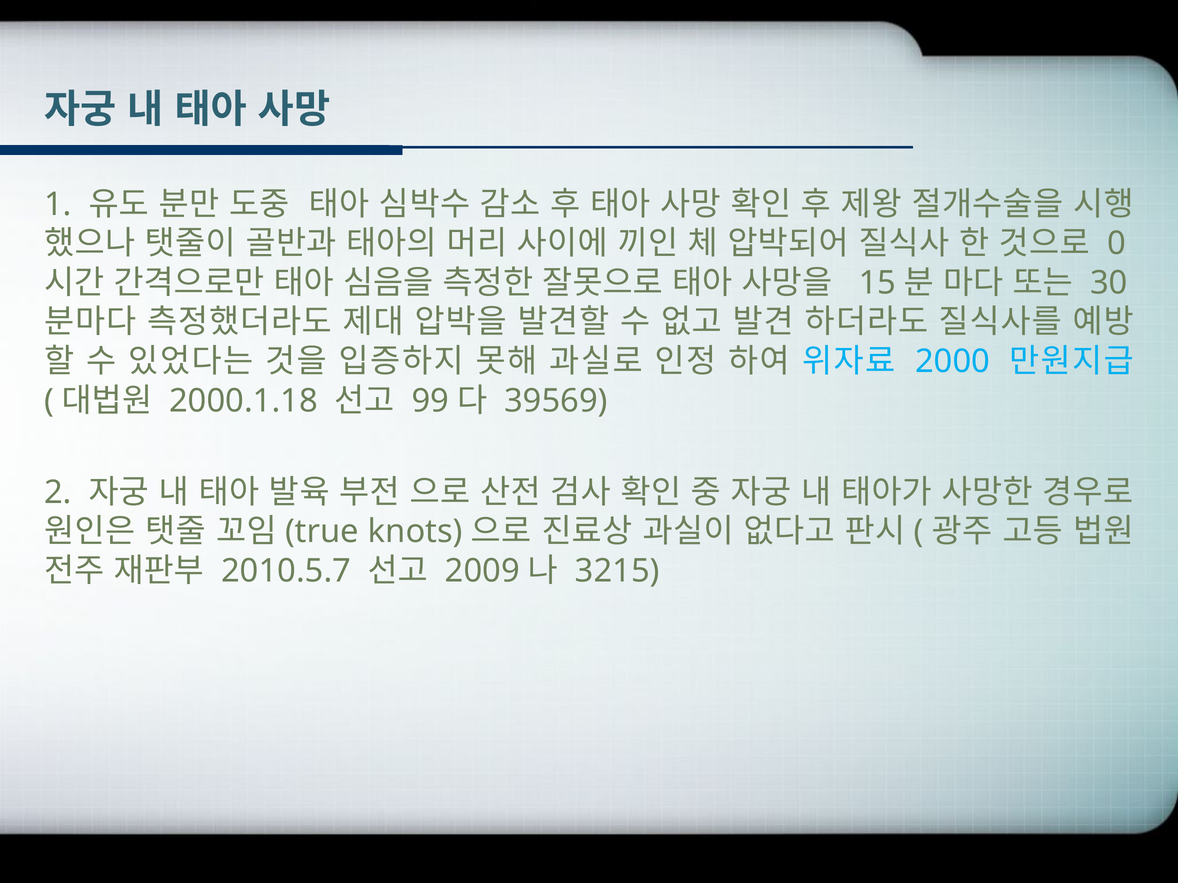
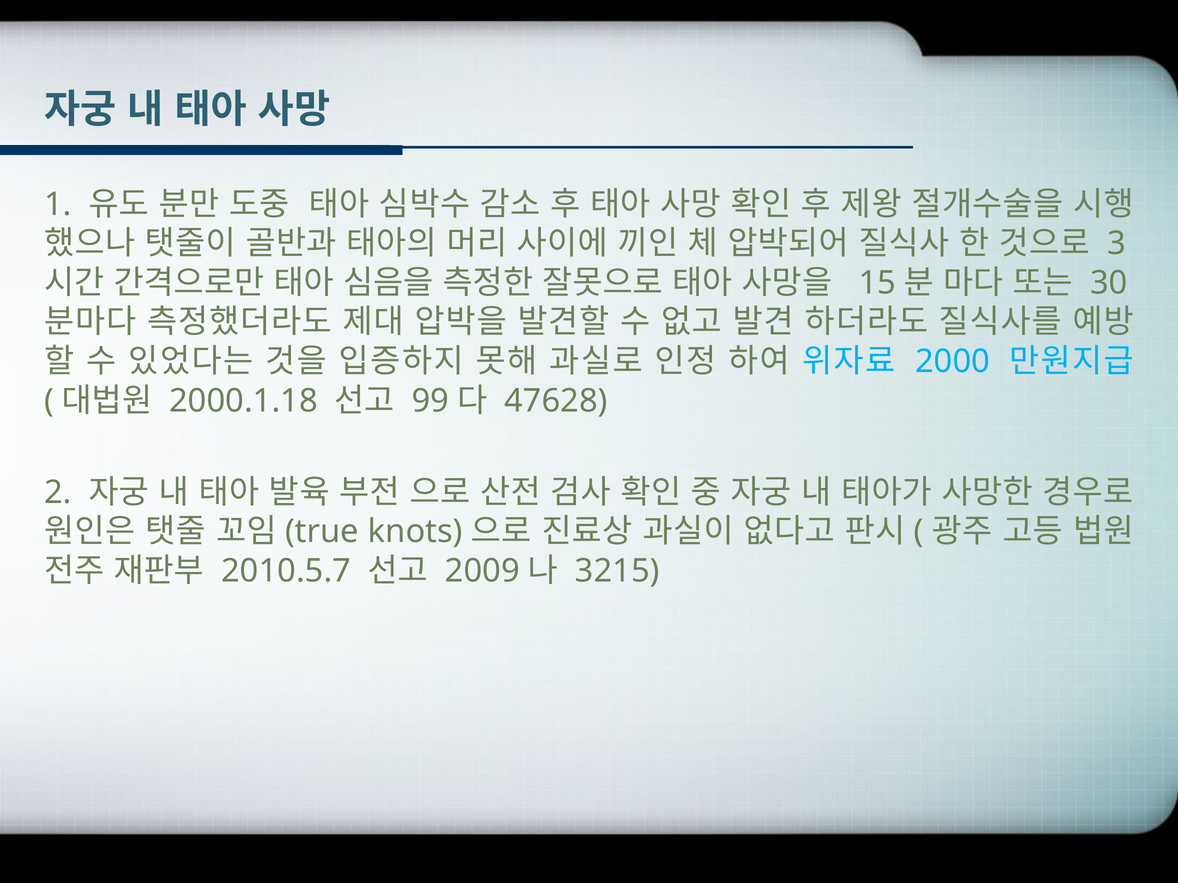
0: 0 -> 3
39569: 39569 -> 47628
